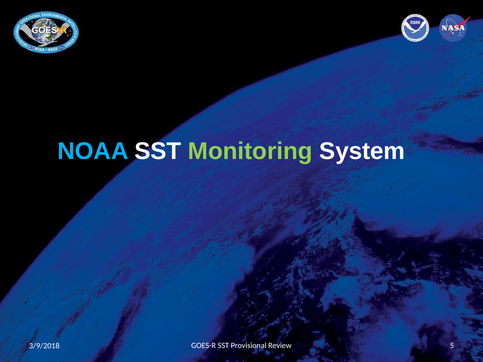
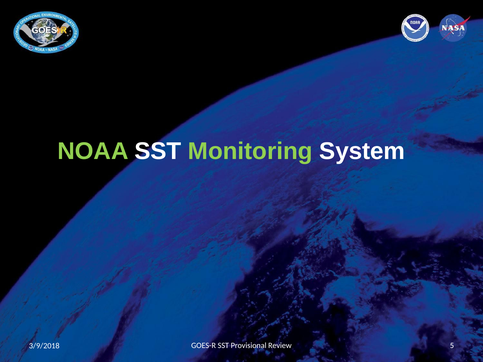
NOAA colour: light blue -> light green
